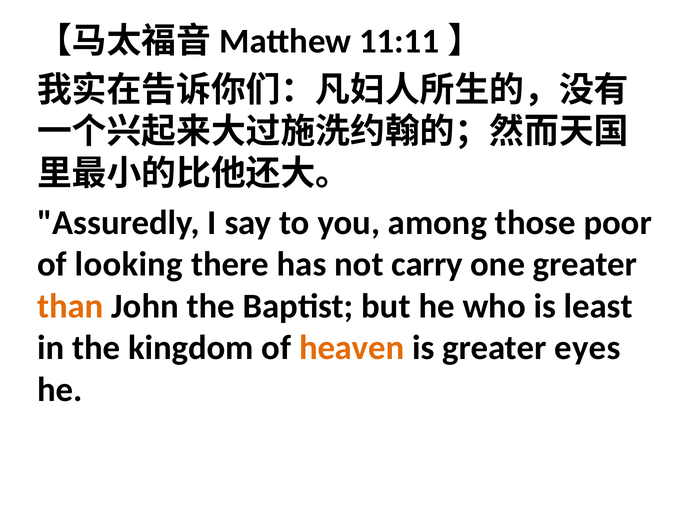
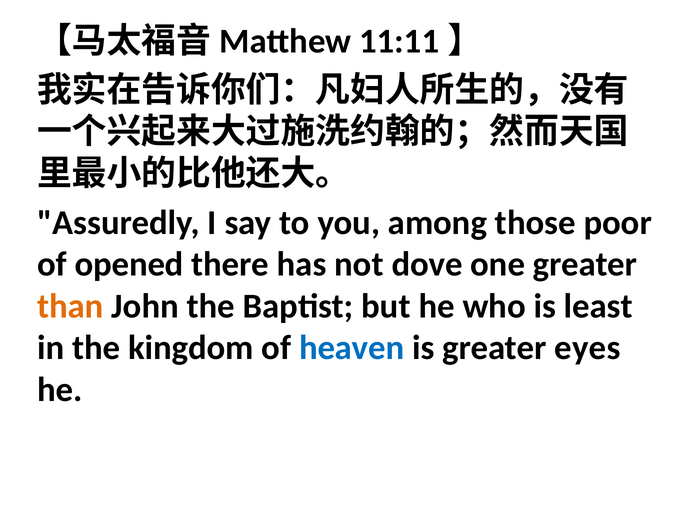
looking: looking -> opened
carry: carry -> dove
heaven colour: orange -> blue
